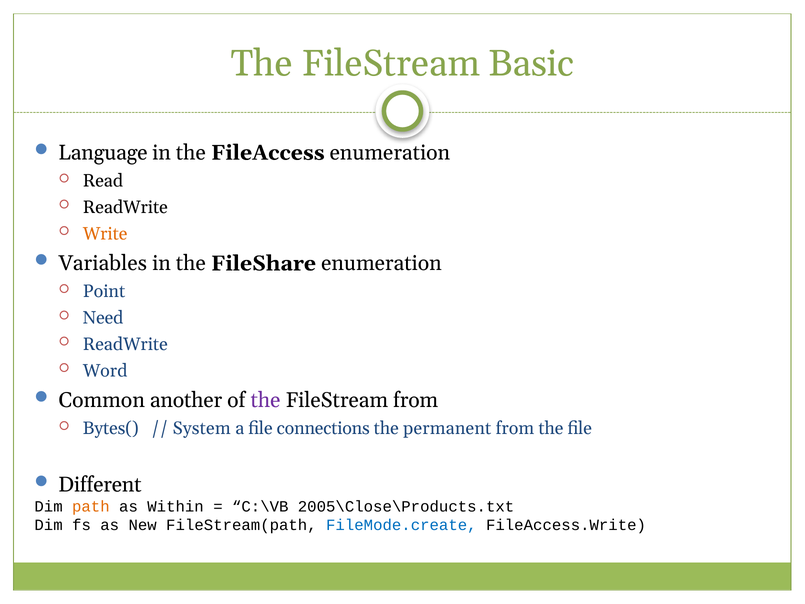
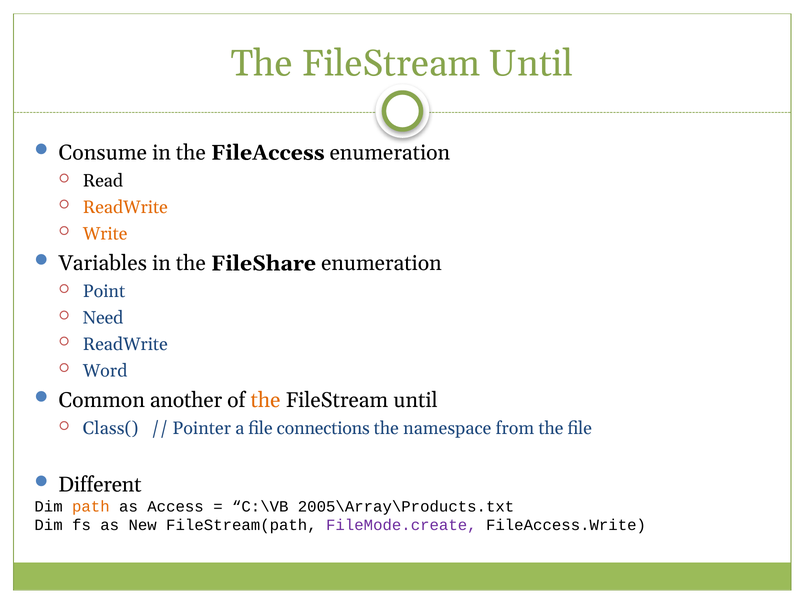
Basic at (531, 63): Basic -> Until
Language: Language -> Consume
ReadWrite at (125, 207) colour: black -> orange
the at (266, 400) colour: purple -> orange
from at (416, 400): from -> until
Bytes(: Bytes( -> Class(
System: System -> Pointer
permanent: permanent -> namespace
Within: Within -> Access
2005\Close\Products.txt: 2005\Close\Products.txt -> 2005\Array\Products.txt
FileMode.create colour: blue -> purple
